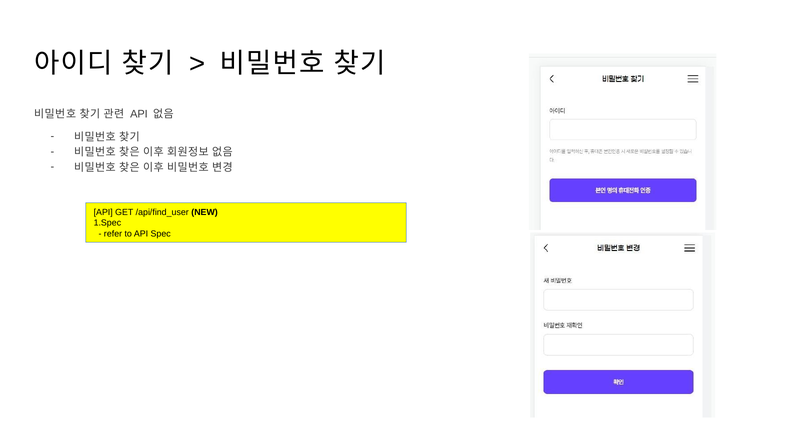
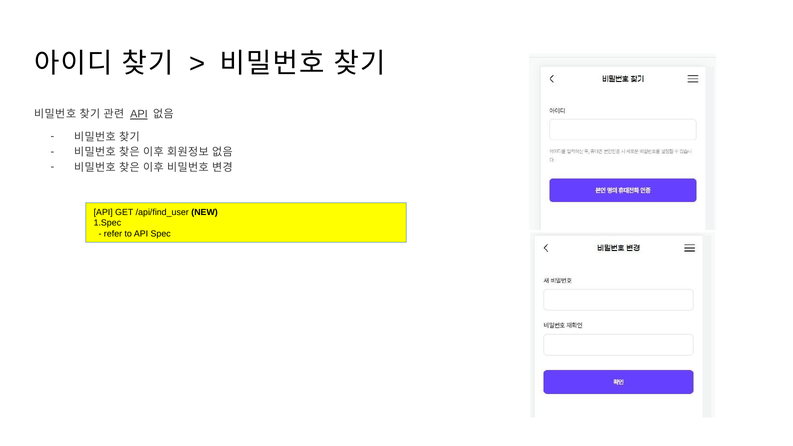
API at (139, 114) underline: none -> present
